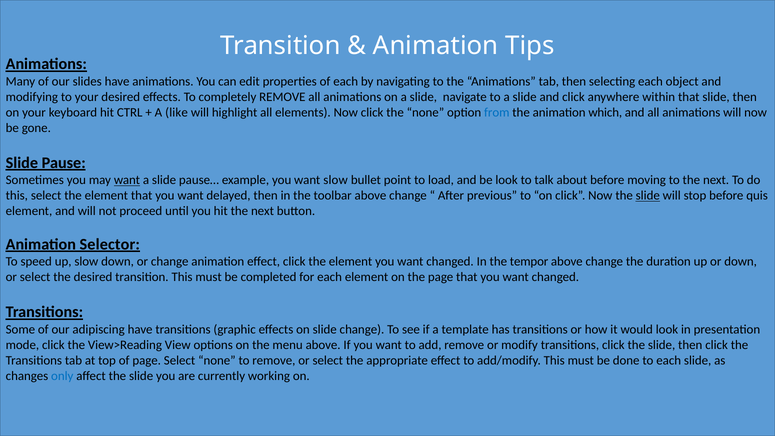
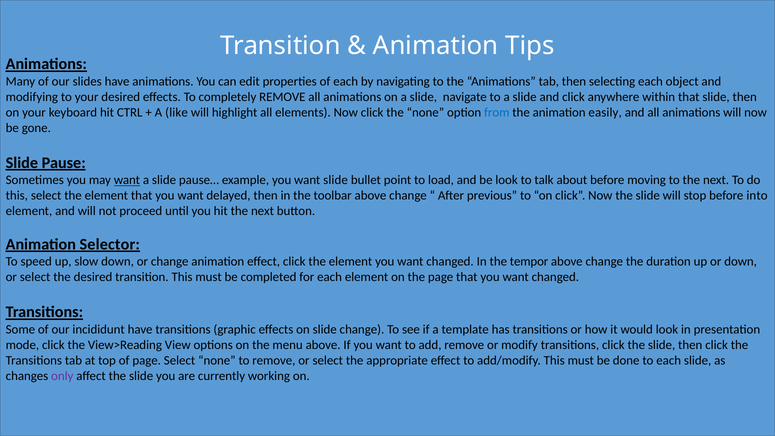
which: which -> easily
want slow: slow -> slide
slide at (648, 196) underline: present -> none
quis: quis -> into
adipiscing: adipiscing -> incididunt
only colour: blue -> purple
